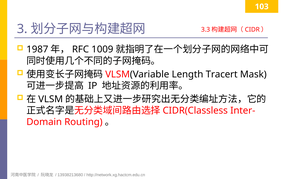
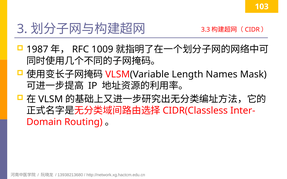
Tracert: Tracert -> Names
